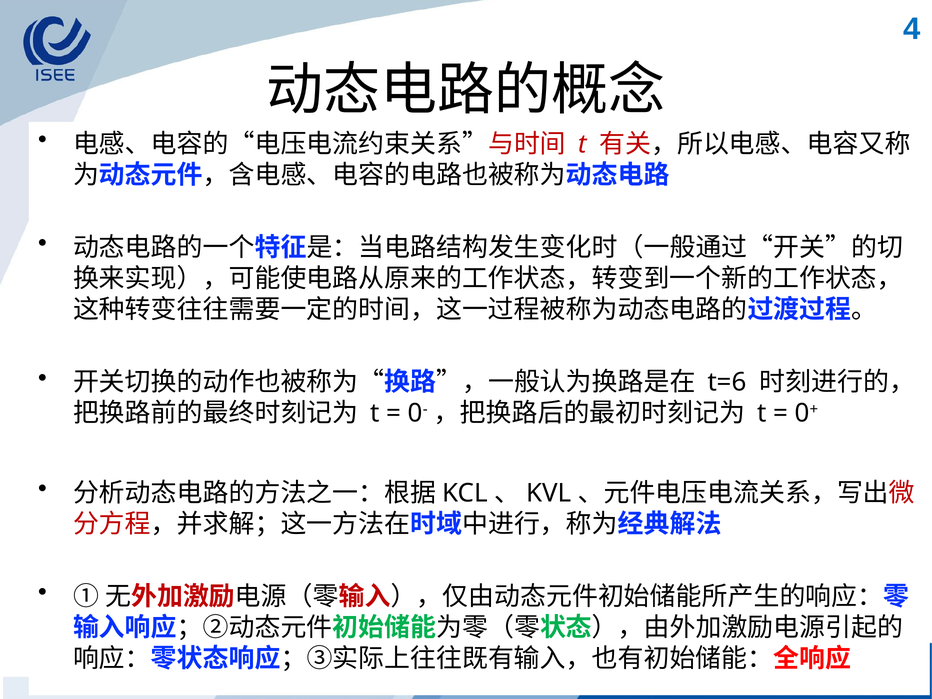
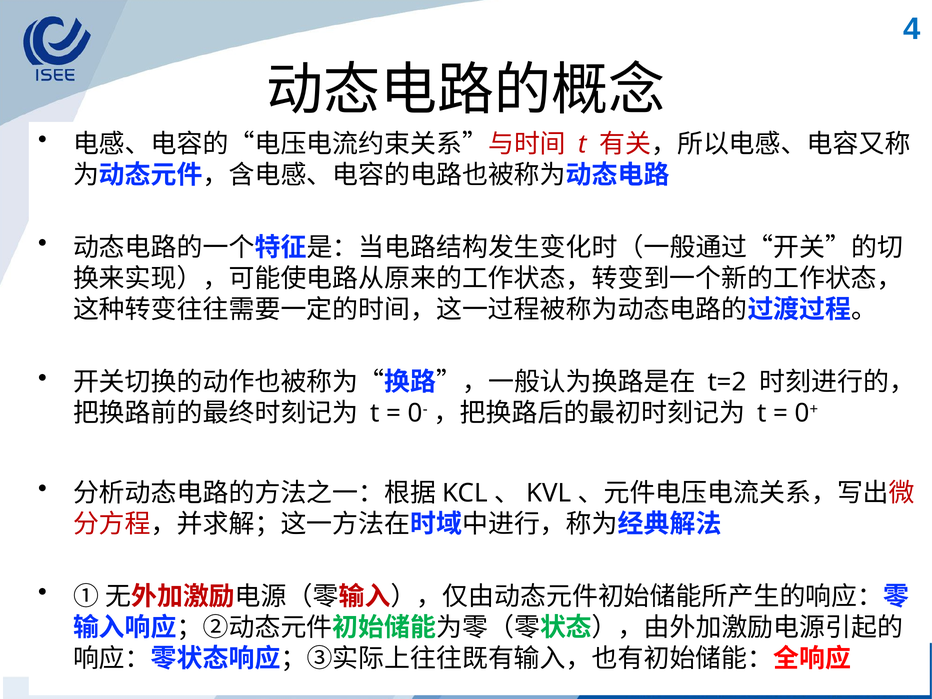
t=6: t=6 -> t=2
